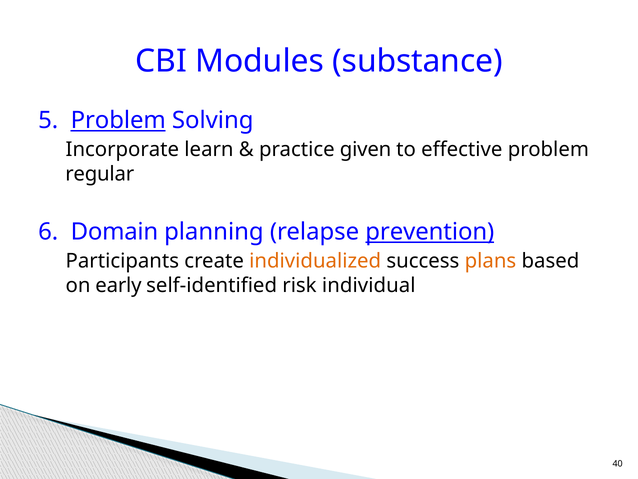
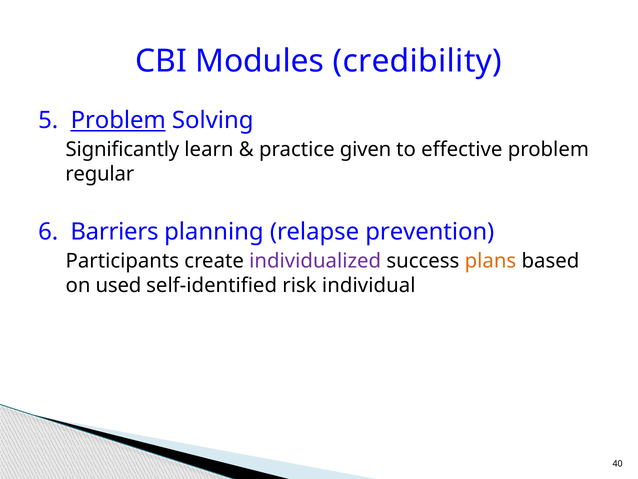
substance: substance -> credibility
Incorporate: Incorporate -> Significantly
Domain: Domain -> Barriers
prevention underline: present -> none
individualized colour: orange -> purple
early: early -> used
